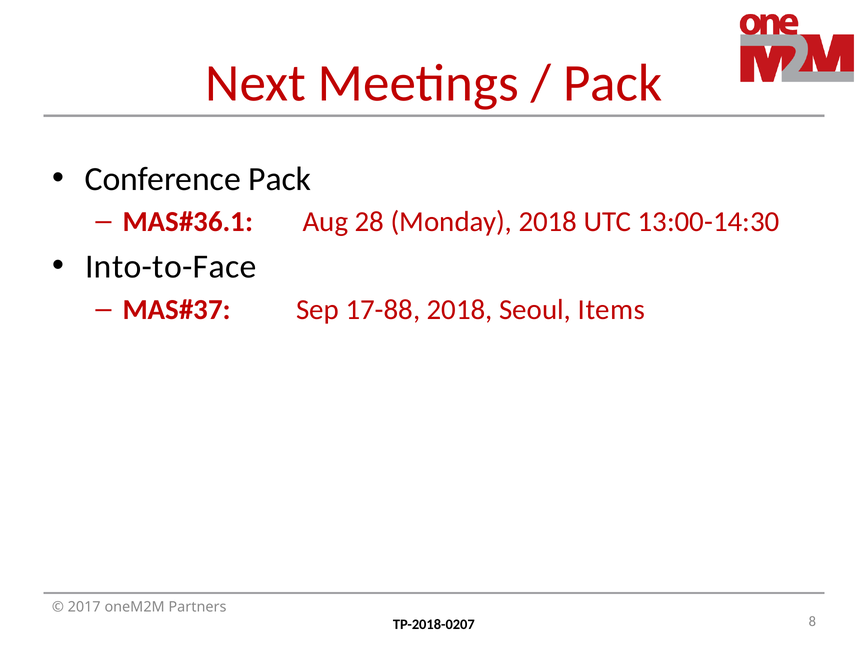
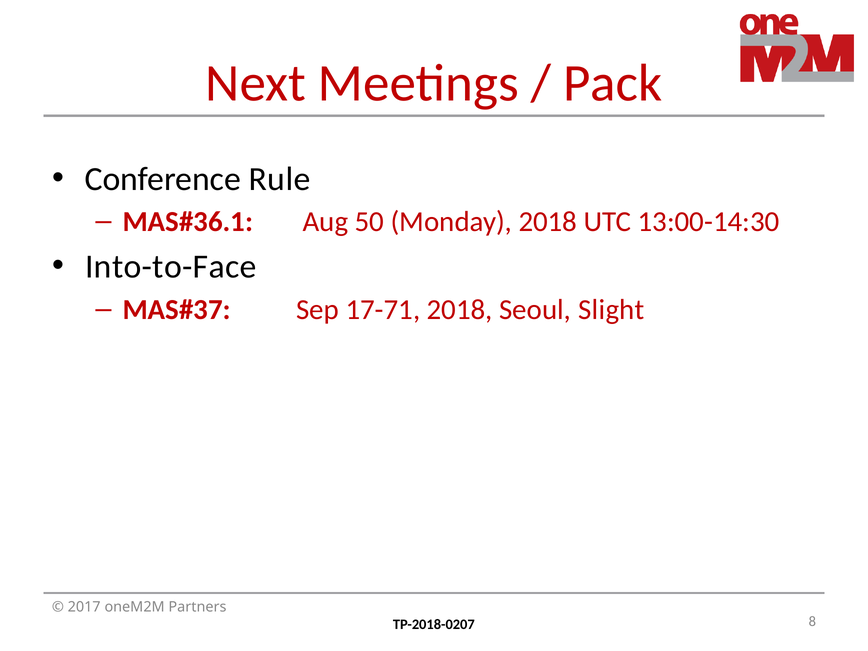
Conference Pack: Pack -> Rule
28: 28 -> 50
17-88: 17-88 -> 17-71
Items: Items -> Slight
